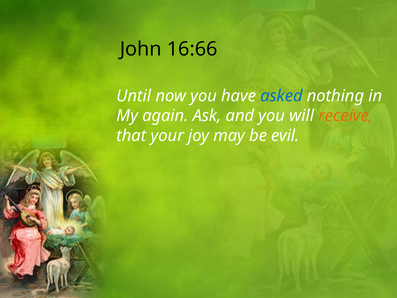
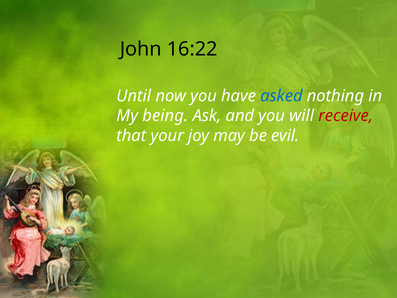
16:66: 16:66 -> 16:22
again: again -> being
receive colour: orange -> red
